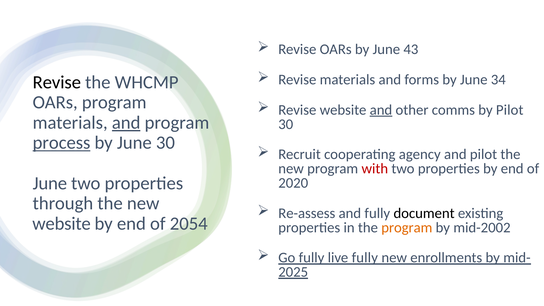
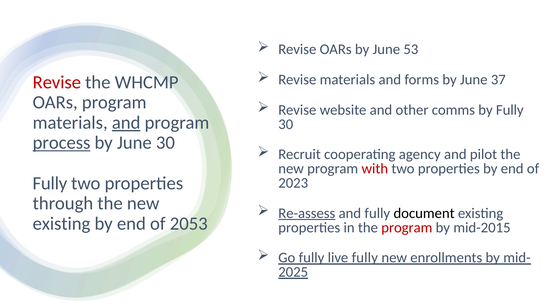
43: 43 -> 53
34: 34 -> 37
Revise at (57, 82) colour: black -> red
and at (381, 110) underline: present -> none
by Pilot: Pilot -> Fully
June at (50, 183): June -> Fully
2020: 2020 -> 2023
Re-assess underline: none -> present
website at (62, 224): website -> existing
2054: 2054 -> 2053
program at (407, 228) colour: orange -> red
mid-2002: mid-2002 -> mid-2015
